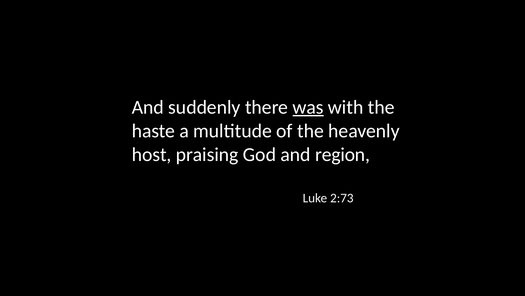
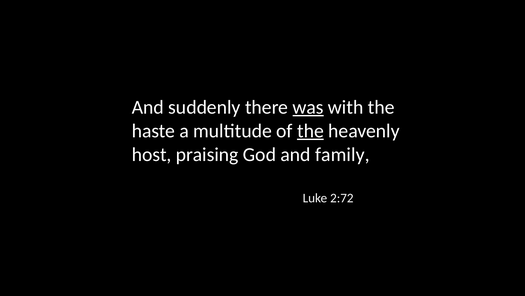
the at (310, 131) underline: none -> present
region: region -> family
2:73: 2:73 -> 2:72
